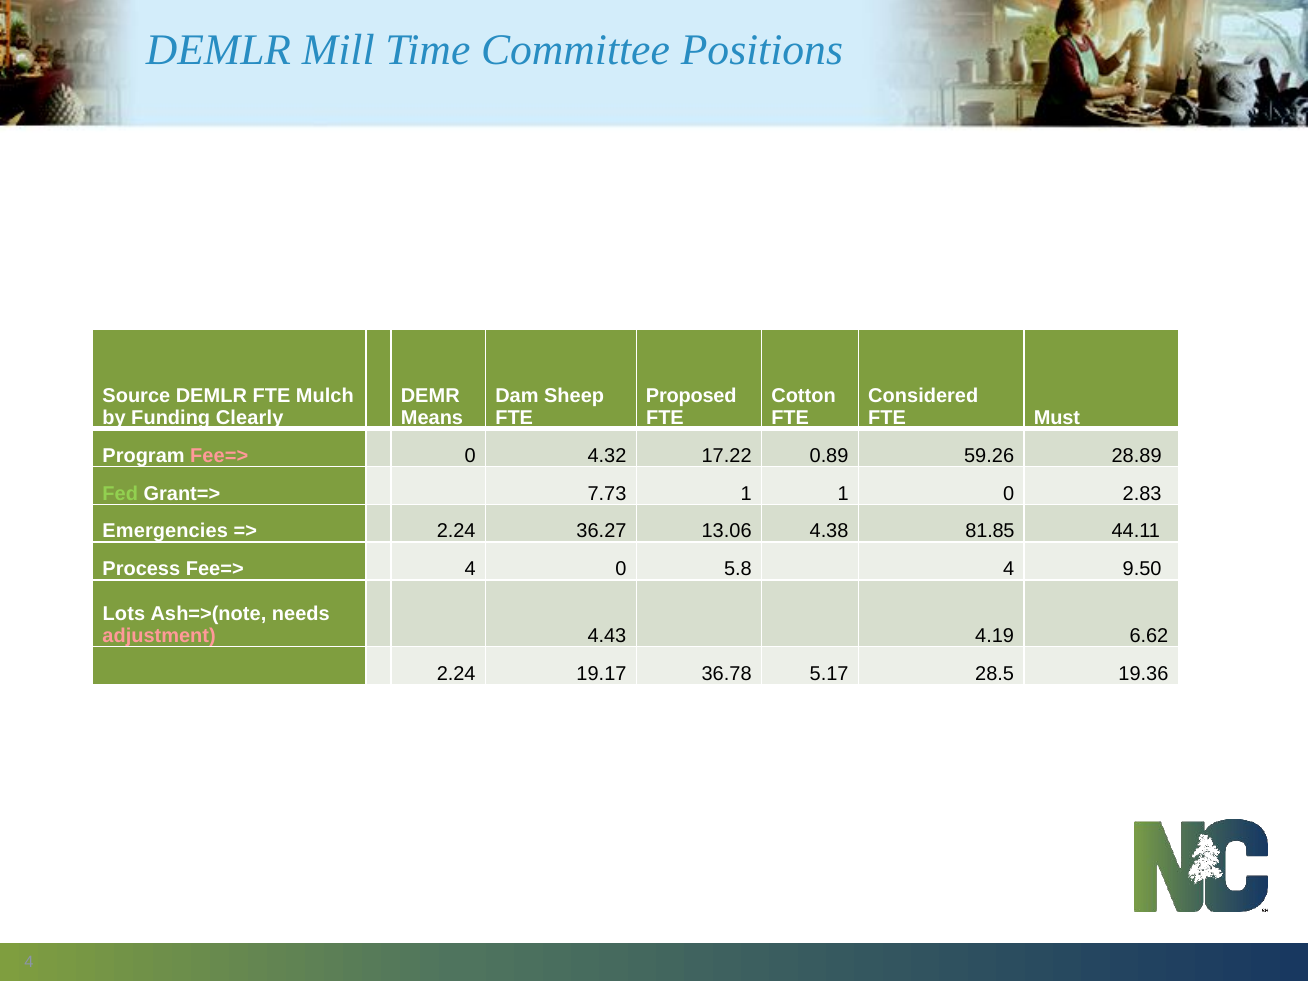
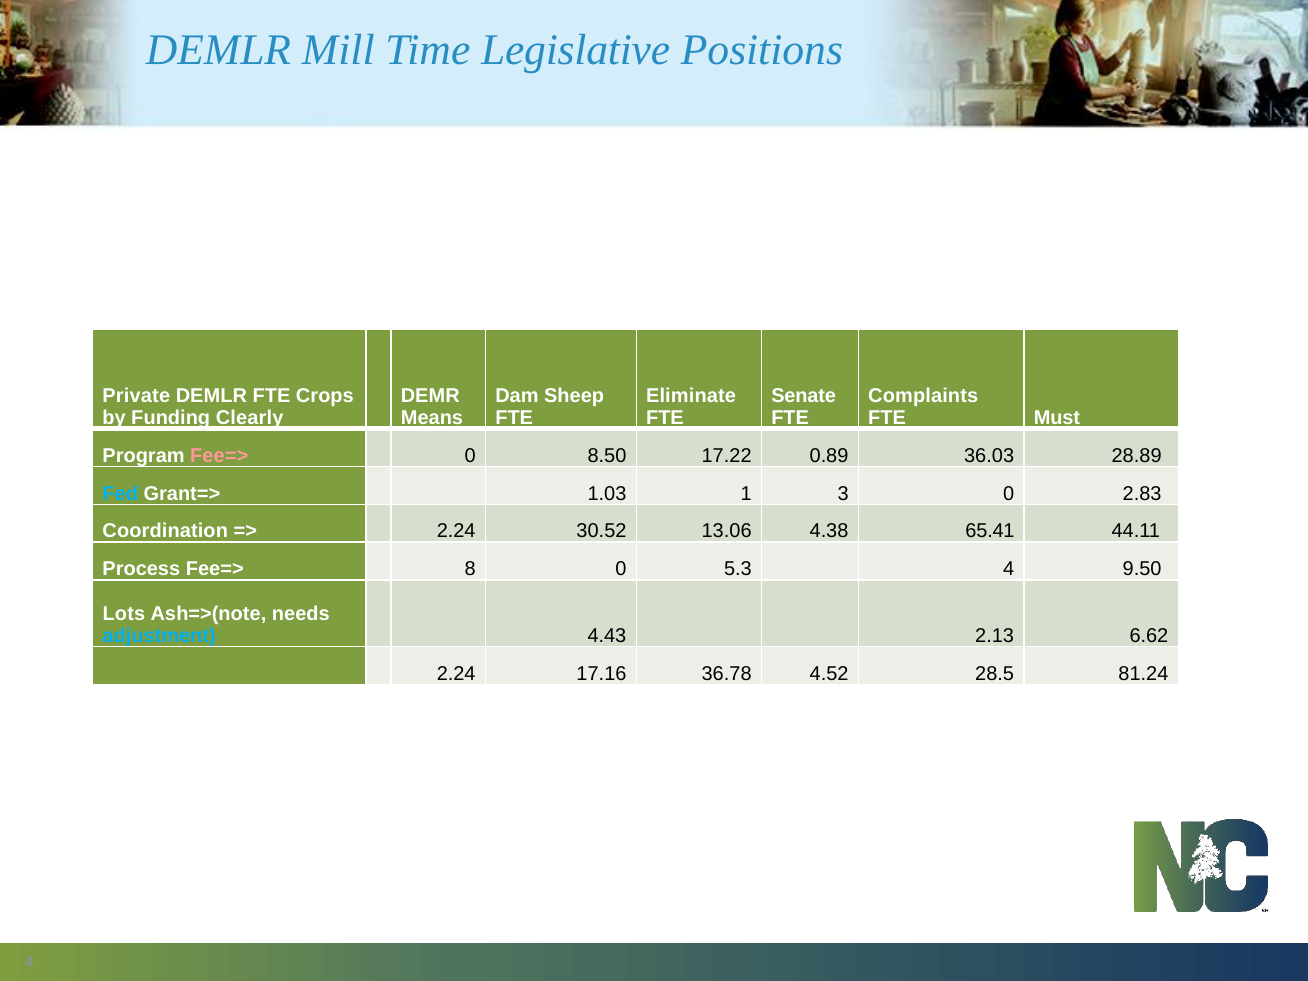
Committee: Committee -> Legislative
Source: Source -> Private
Mulch: Mulch -> Crops
Proposed: Proposed -> Eliminate
Cotton: Cotton -> Senate
Considered: Considered -> Complaints
4.32: 4.32 -> 8.50
59.26: 59.26 -> 36.03
Fed colour: light green -> light blue
7.73: 7.73 -> 1.03
1 1: 1 -> 3
Emergencies: Emergencies -> Coordination
36.27: 36.27 -> 30.52
81.85: 81.85 -> 65.41
Fee=> 4: 4 -> 8
5.8: 5.8 -> 5.3
adjustment colour: pink -> light blue
4.19: 4.19 -> 2.13
19.17: 19.17 -> 17.16
5.17: 5.17 -> 4.52
19.36: 19.36 -> 81.24
